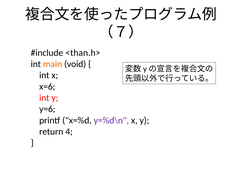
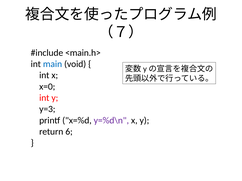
<than.h>: <than.h> -> <main.h>
main colour: orange -> blue
x=6: x=6 -> x=0
y=6: y=6 -> y=3
4: 4 -> 6
